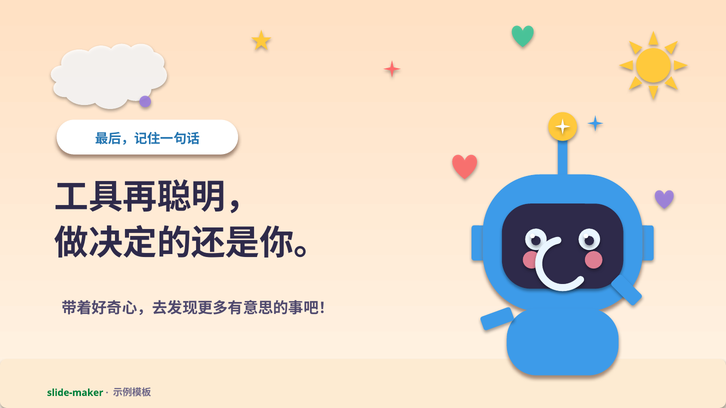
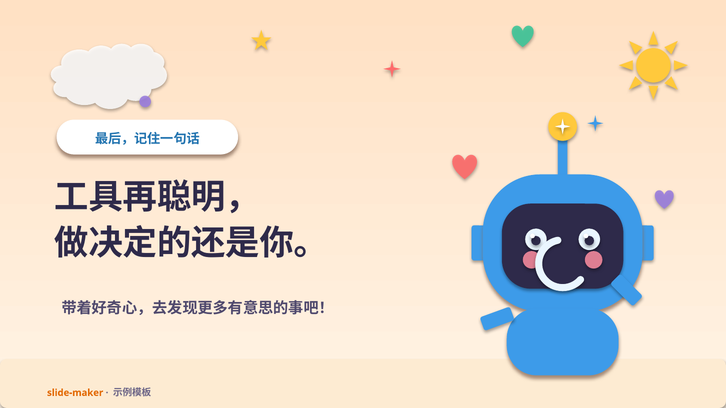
slide-maker colour: green -> orange
